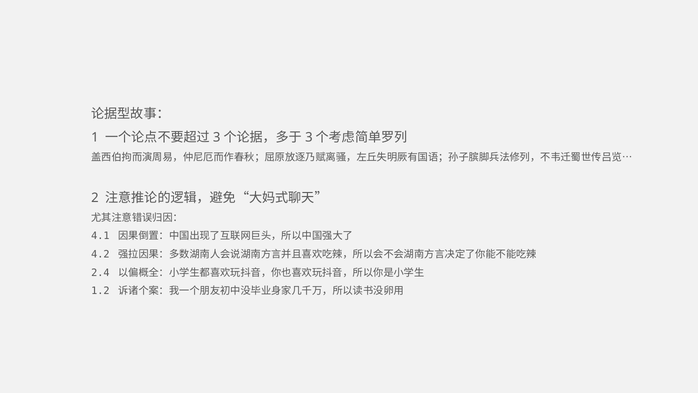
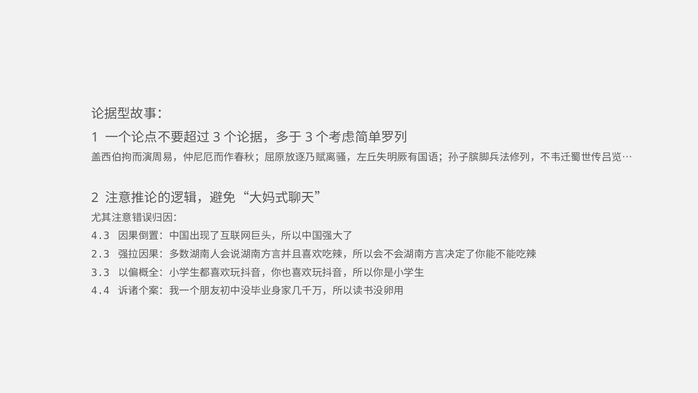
4.1: 4.1 -> 4.3
4.2: 4.2 -> 2.3
2.4: 2.4 -> 3.3
1.2: 1.2 -> 4.4
